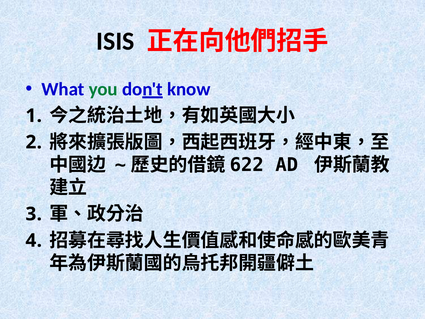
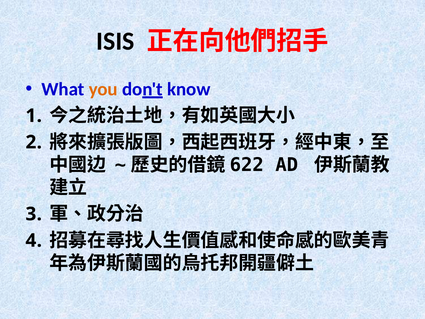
you colour: green -> orange
